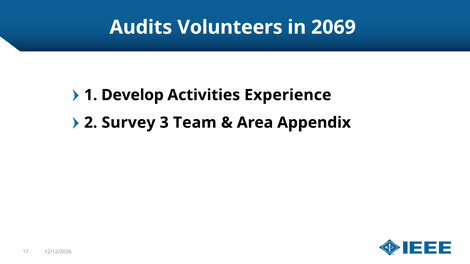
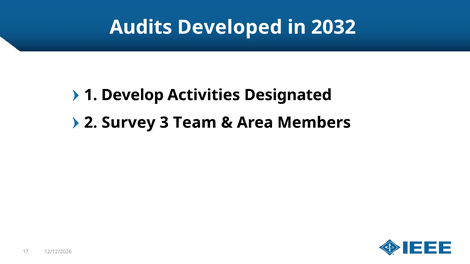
Volunteers: Volunteers -> Developed
2069: 2069 -> 2032
Experience: Experience -> Designated
Appendix: Appendix -> Members
